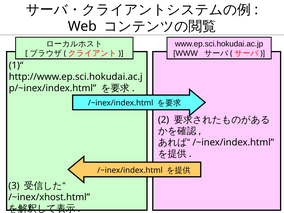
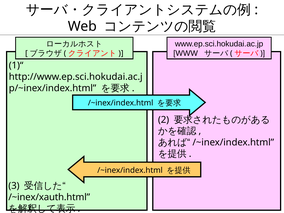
/~inex/xhost.html: /~inex/xhost.html -> /~inex/xauth.html
